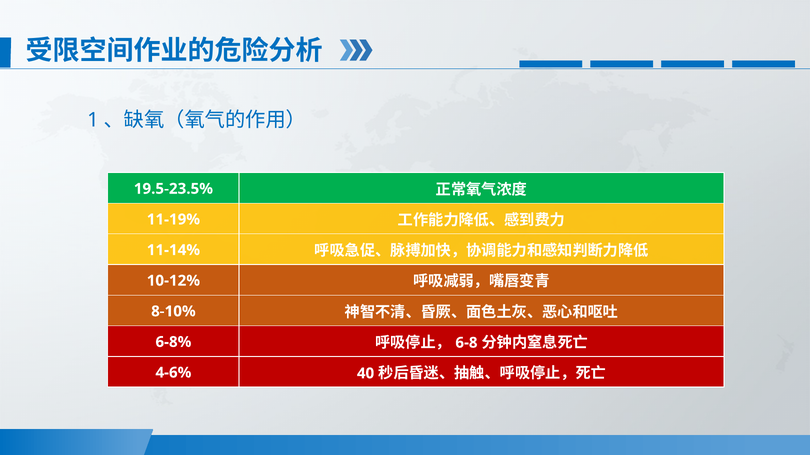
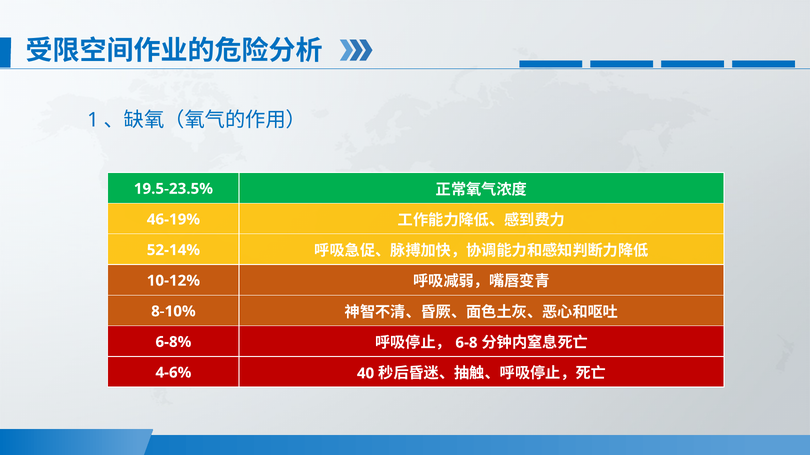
11-19%: 11-19% -> 46-19%
11-14%: 11-14% -> 52-14%
